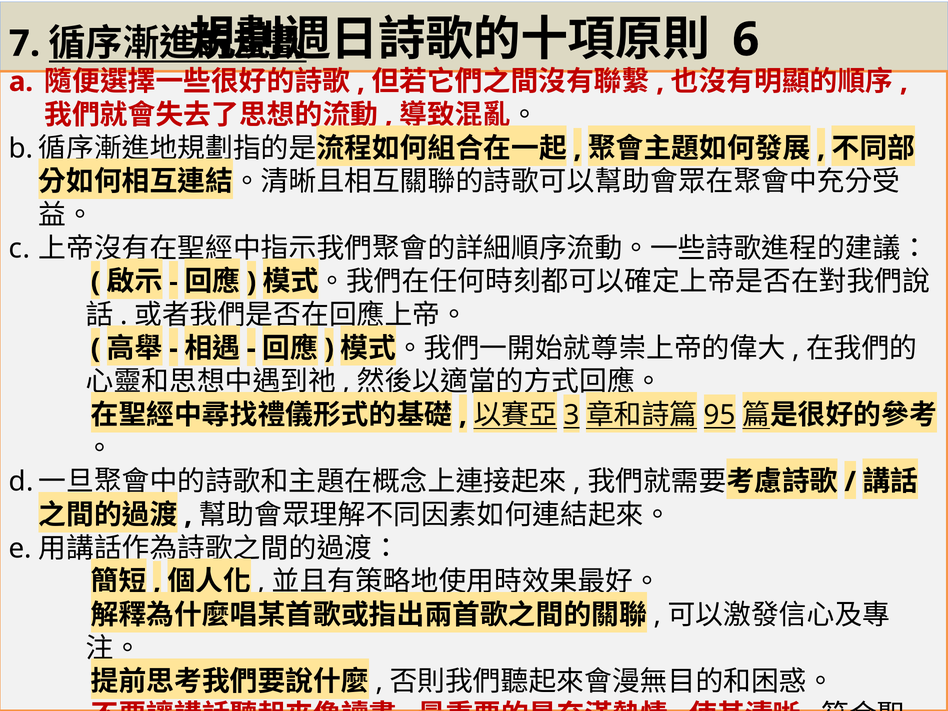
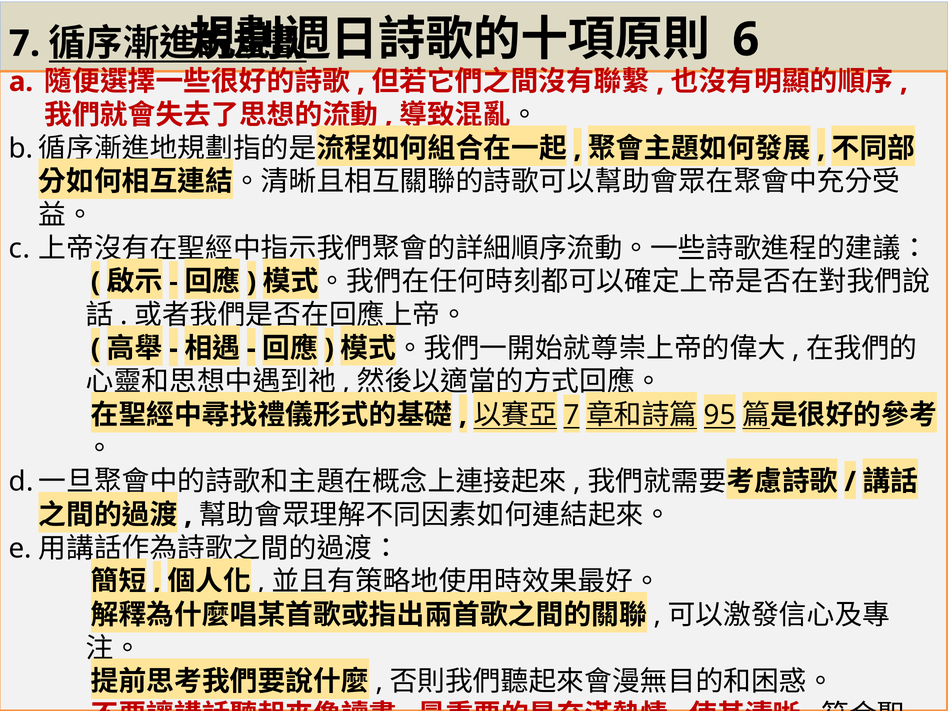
3 at (572, 415): 3 -> 7
